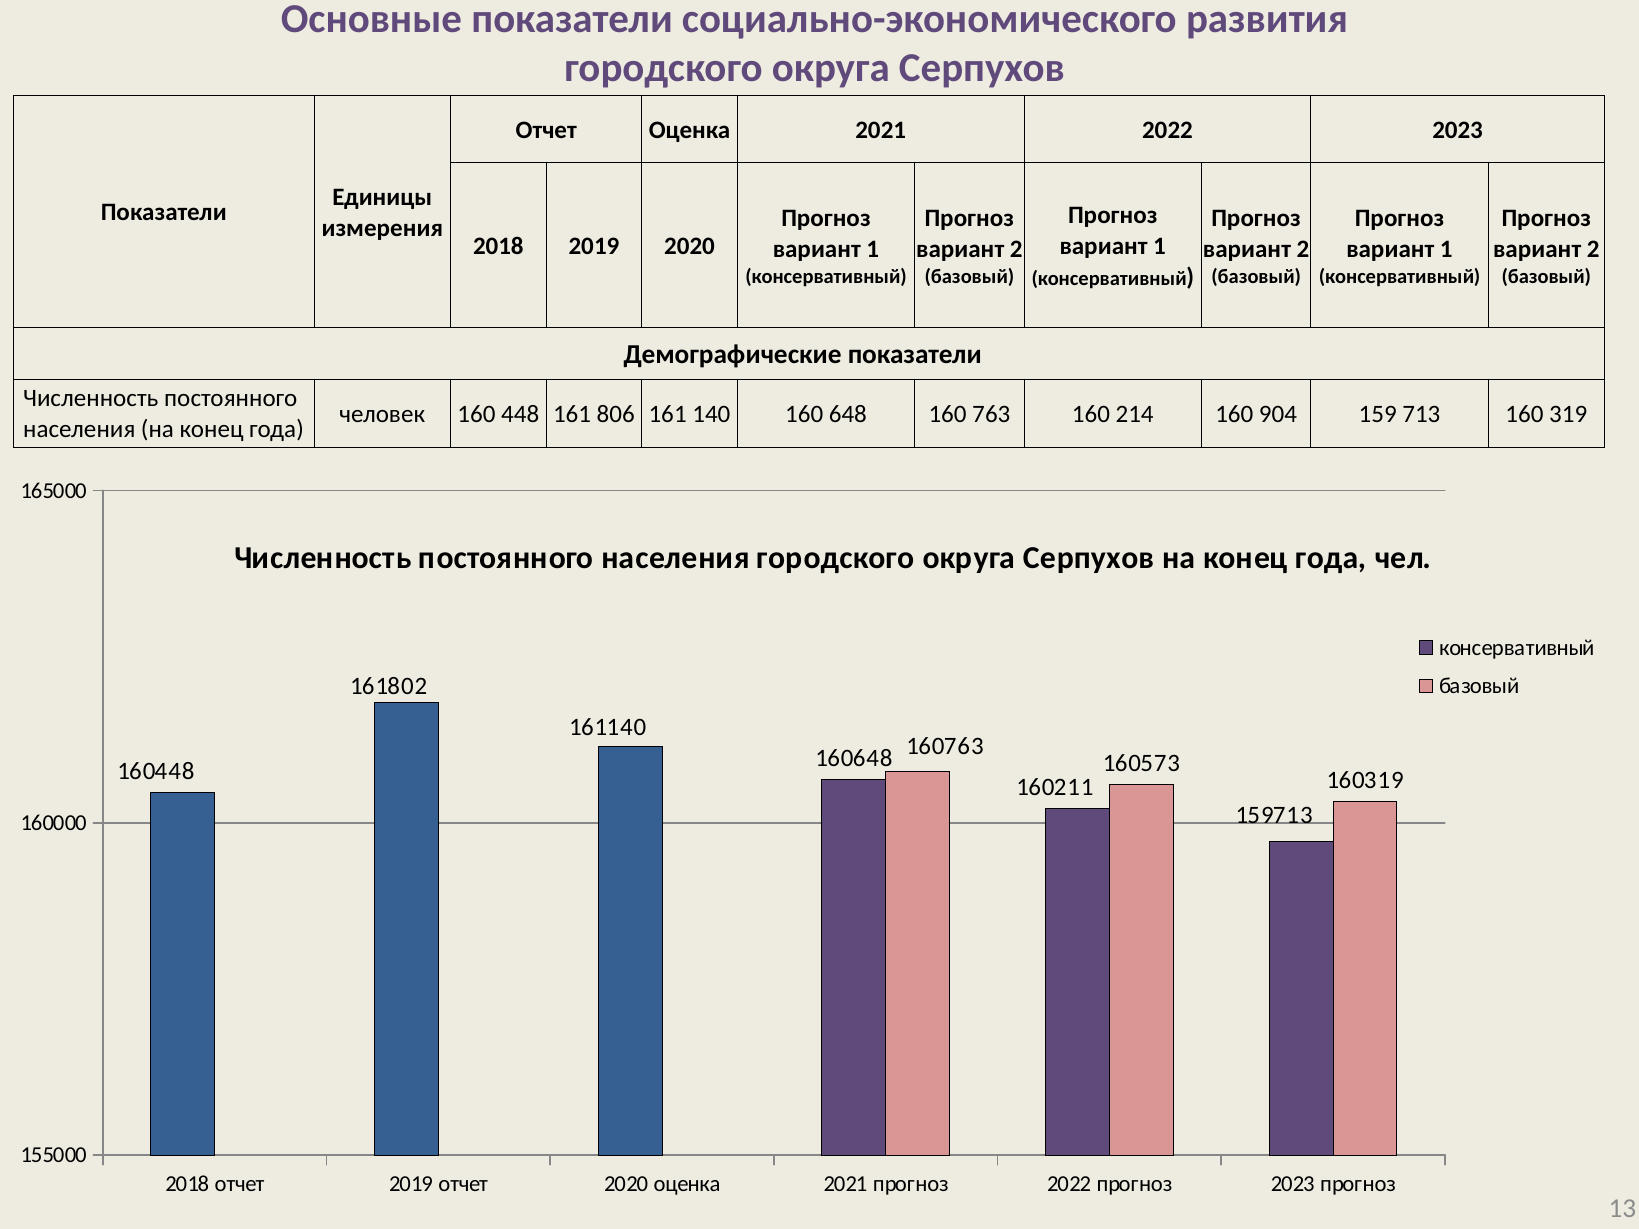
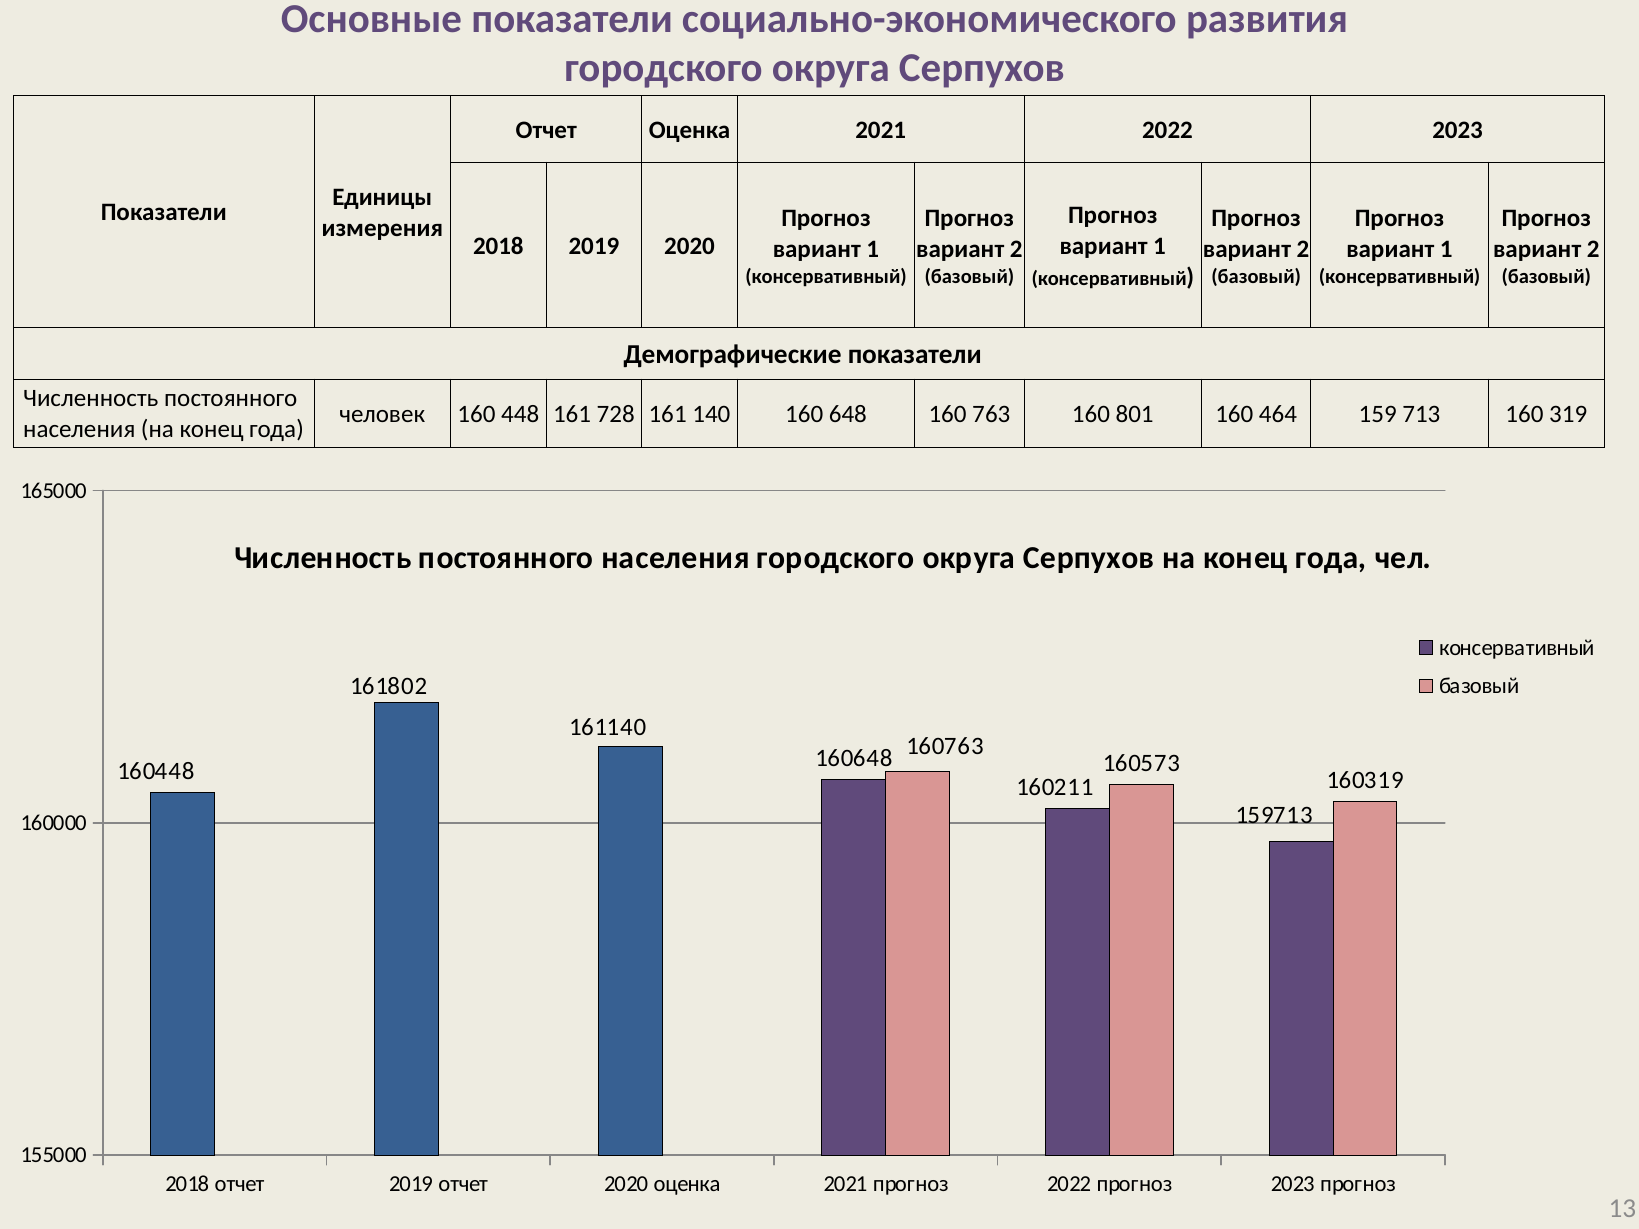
806: 806 -> 728
214: 214 -> 801
904: 904 -> 464
